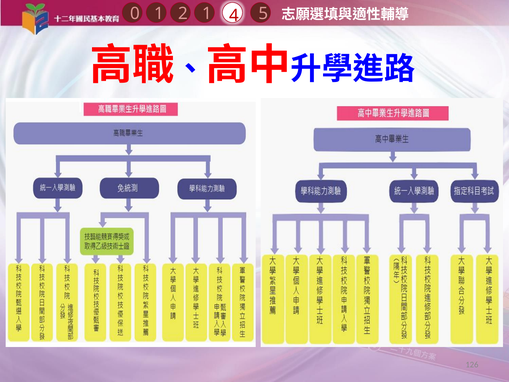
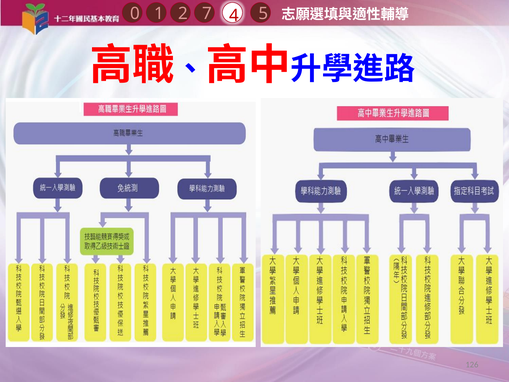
1 1: 1 -> 7
